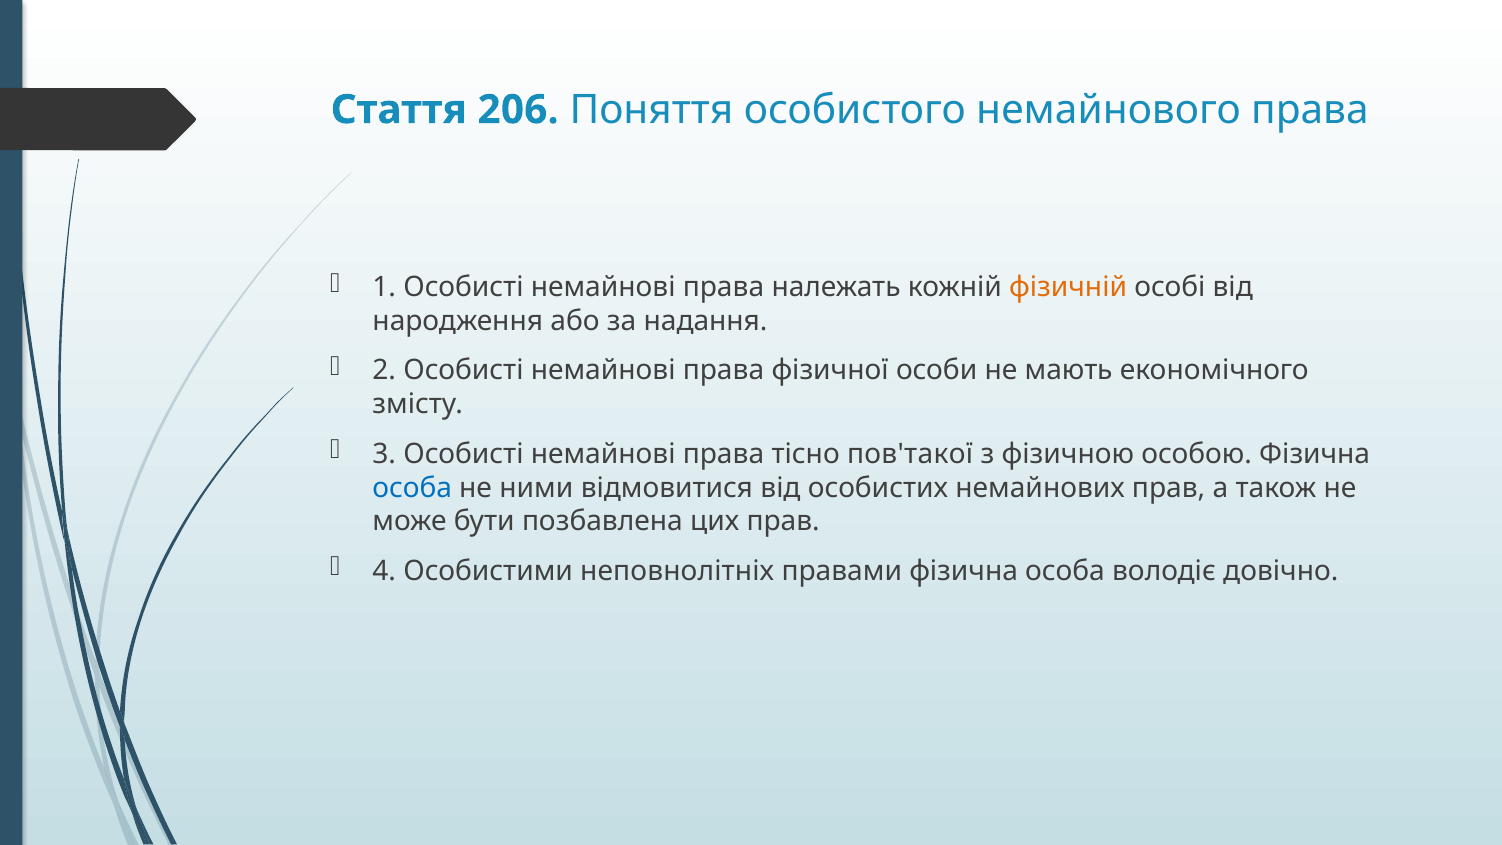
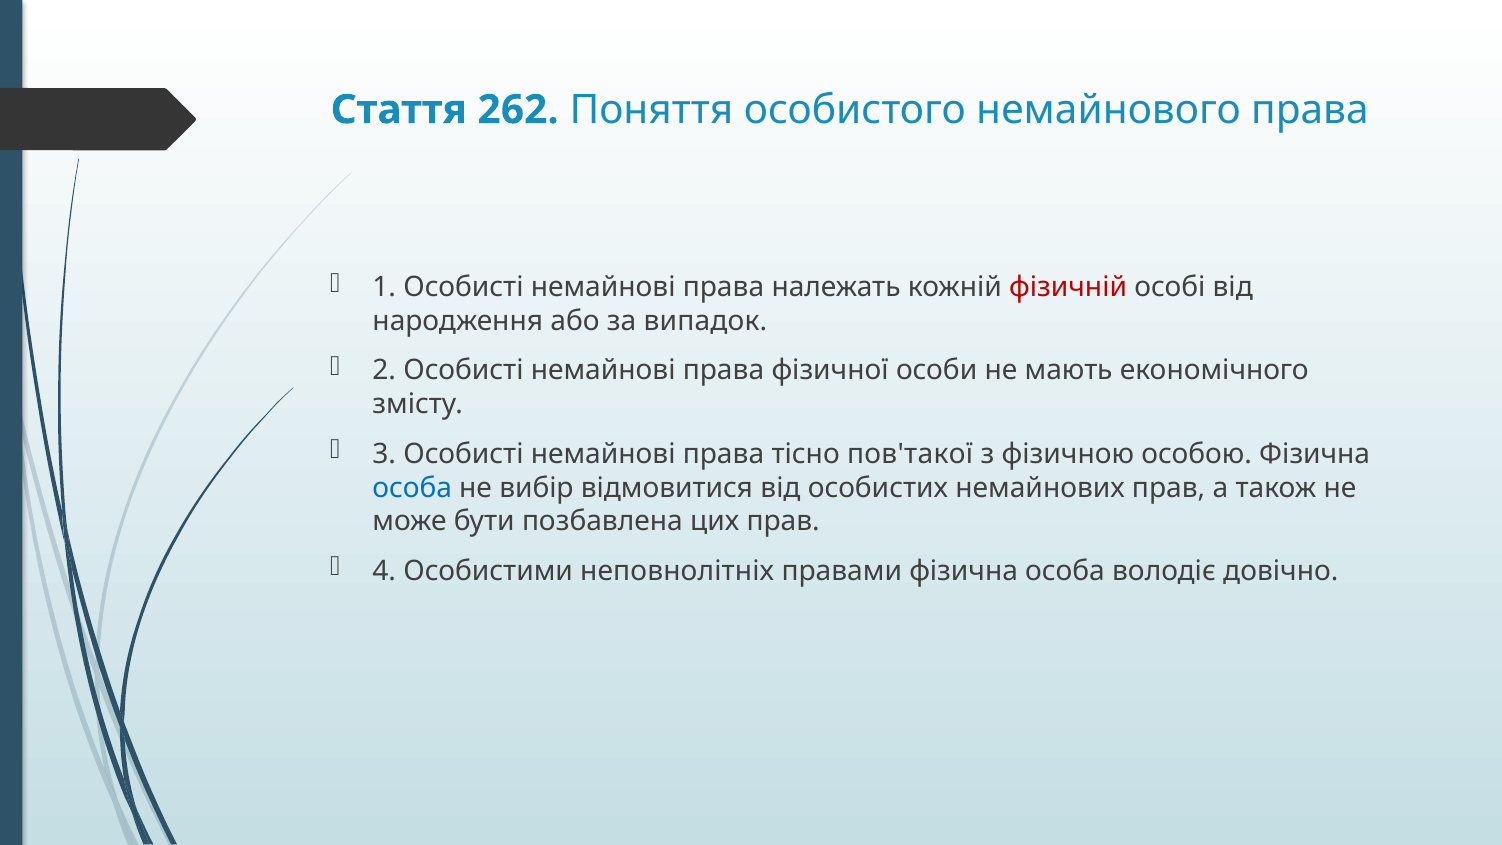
206: 206 -> 262
фізичній colour: orange -> red
надання: надання -> випадок
ними: ними -> вибір
